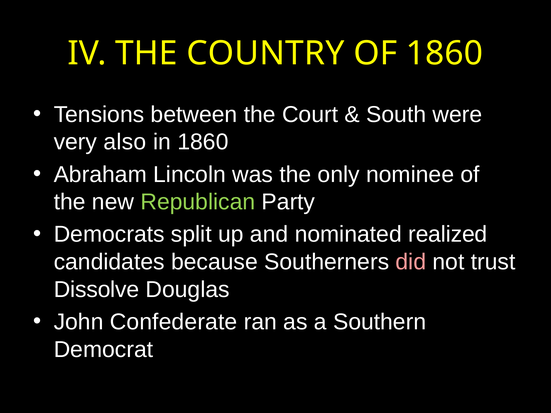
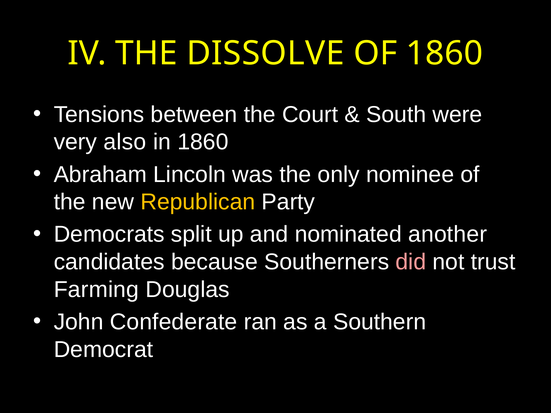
COUNTRY: COUNTRY -> DISSOLVE
Republican colour: light green -> yellow
realized: realized -> another
Dissolve: Dissolve -> Farming
